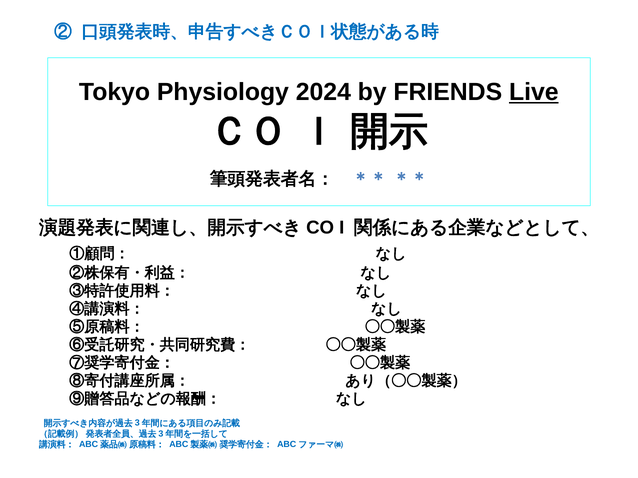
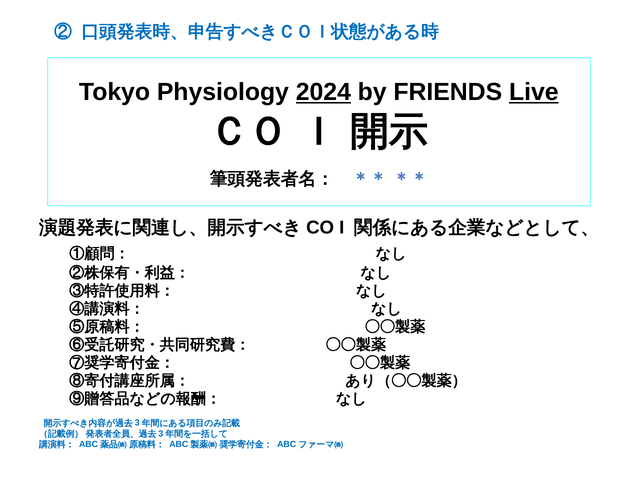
2024 underline: none -> present
